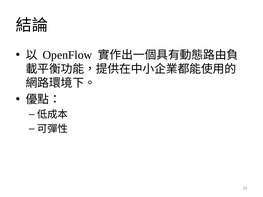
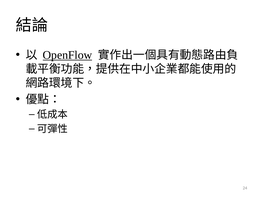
OpenFlow underline: none -> present
